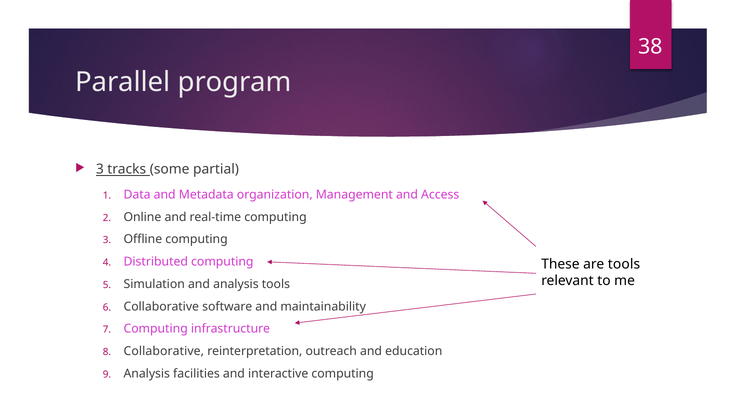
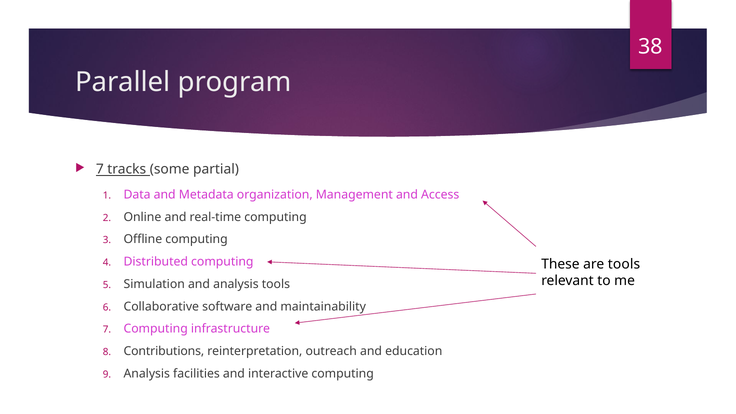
3 at (100, 169): 3 -> 7
Collaborative at (164, 351): Collaborative -> Contributions
